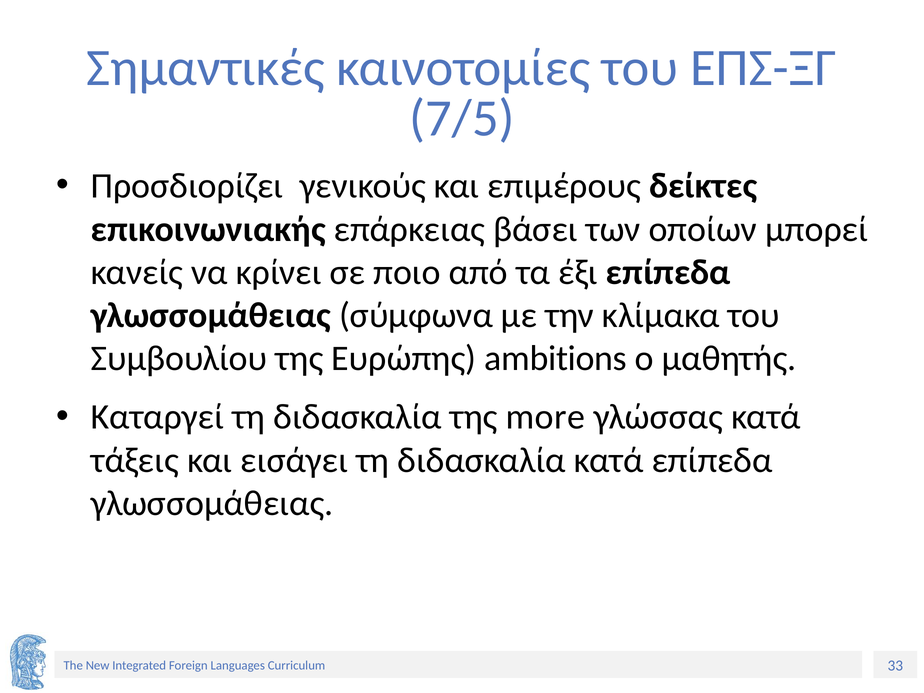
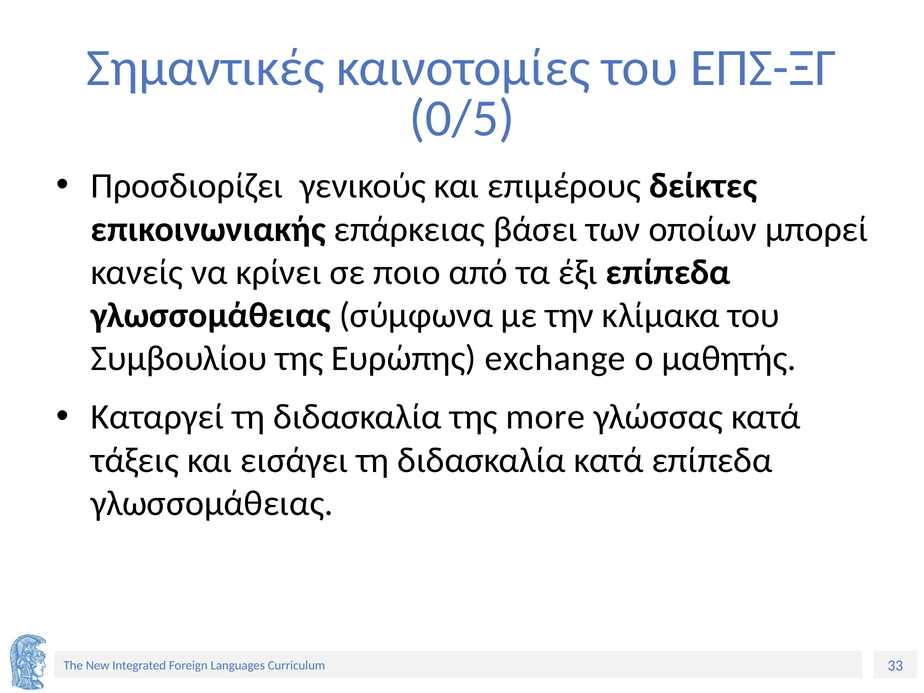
7/5: 7/5 -> 0/5
ambitions: ambitions -> exchange
